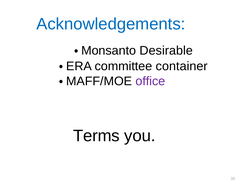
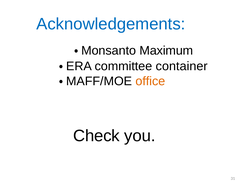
Desirable: Desirable -> Maximum
office colour: purple -> orange
Terms: Terms -> Check
